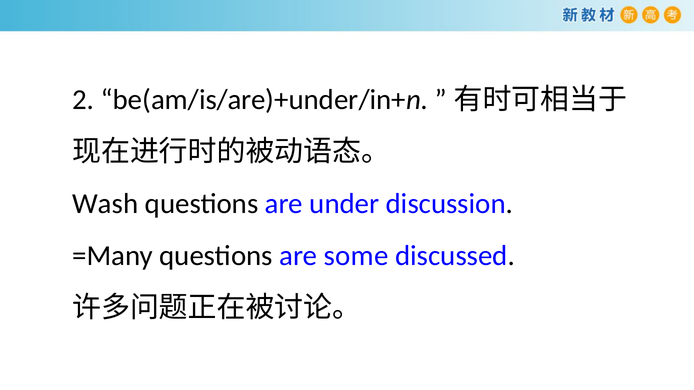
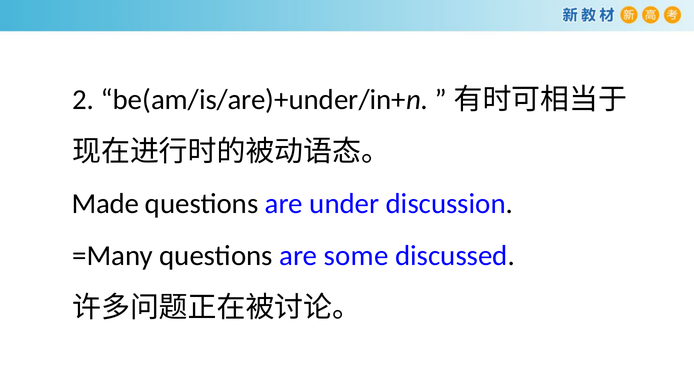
Wash: Wash -> Made
